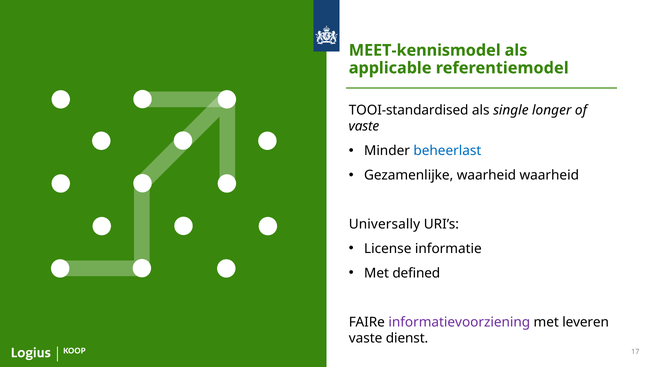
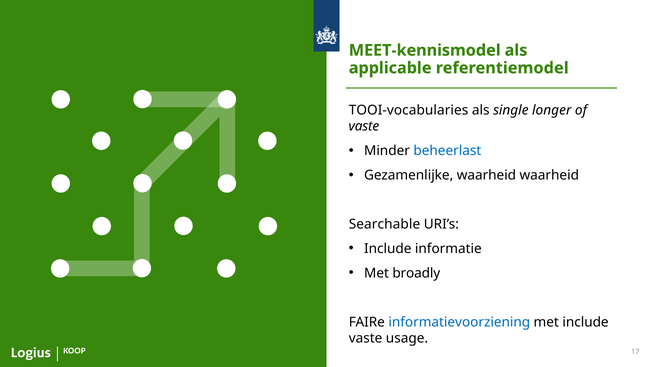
TOOI-standardised: TOOI-standardised -> TOOI-vocabularies
Universally: Universally -> Searchable
License at (388, 249): License -> Include
defined: defined -> broadly
informatievoorziening colour: purple -> blue
met leveren: leveren -> include
dienst: dienst -> usage
